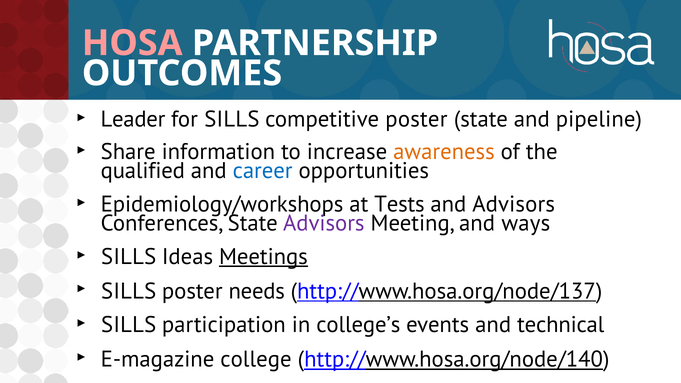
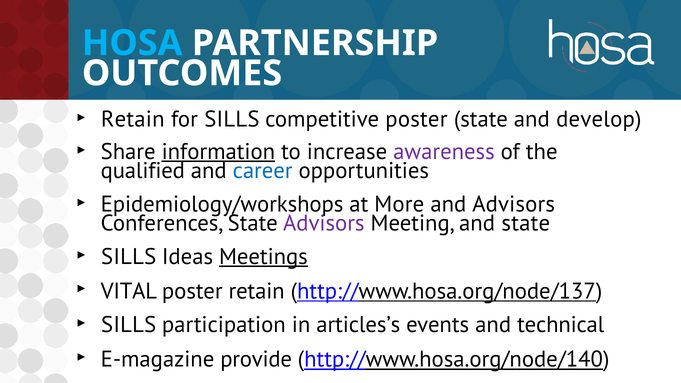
HOSA colour: pink -> light blue
Leader at (133, 119): Leader -> Retain
pipeline: pipeline -> develop
information underline: none -> present
awareness colour: orange -> purple
Tests: Tests -> More
and ways: ways -> state
SILLS at (129, 291): SILLS -> VITAL
poster needs: needs -> retain
college’s: college’s -> articles’s
college: college -> provide
